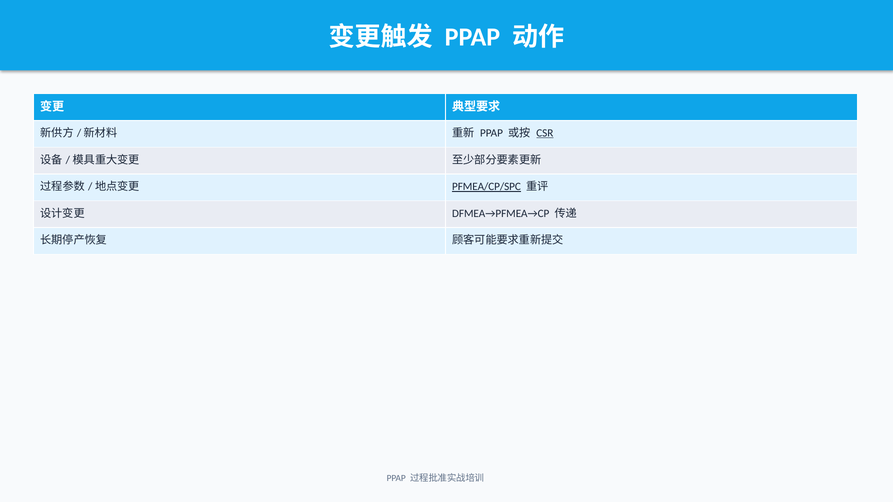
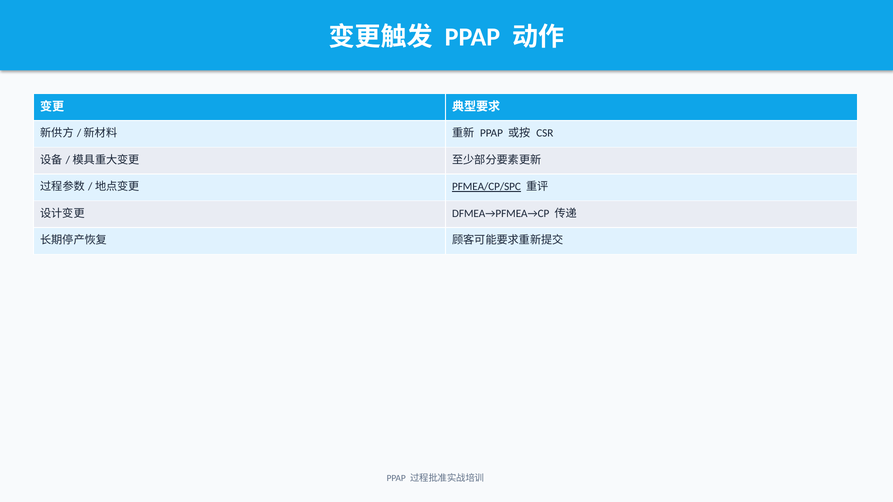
CSR underline: present -> none
